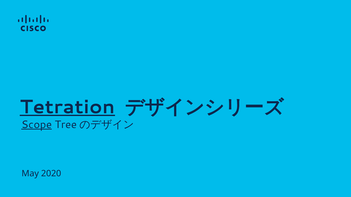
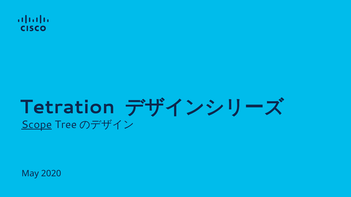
Tetration underline: present -> none
